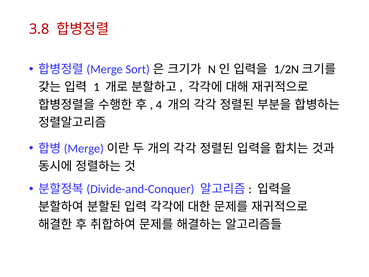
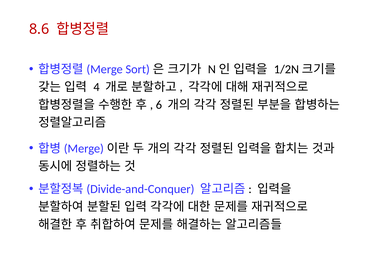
3.8: 3.8 -> 8.6
1: 1 -> 4
4: 4 -> 6
